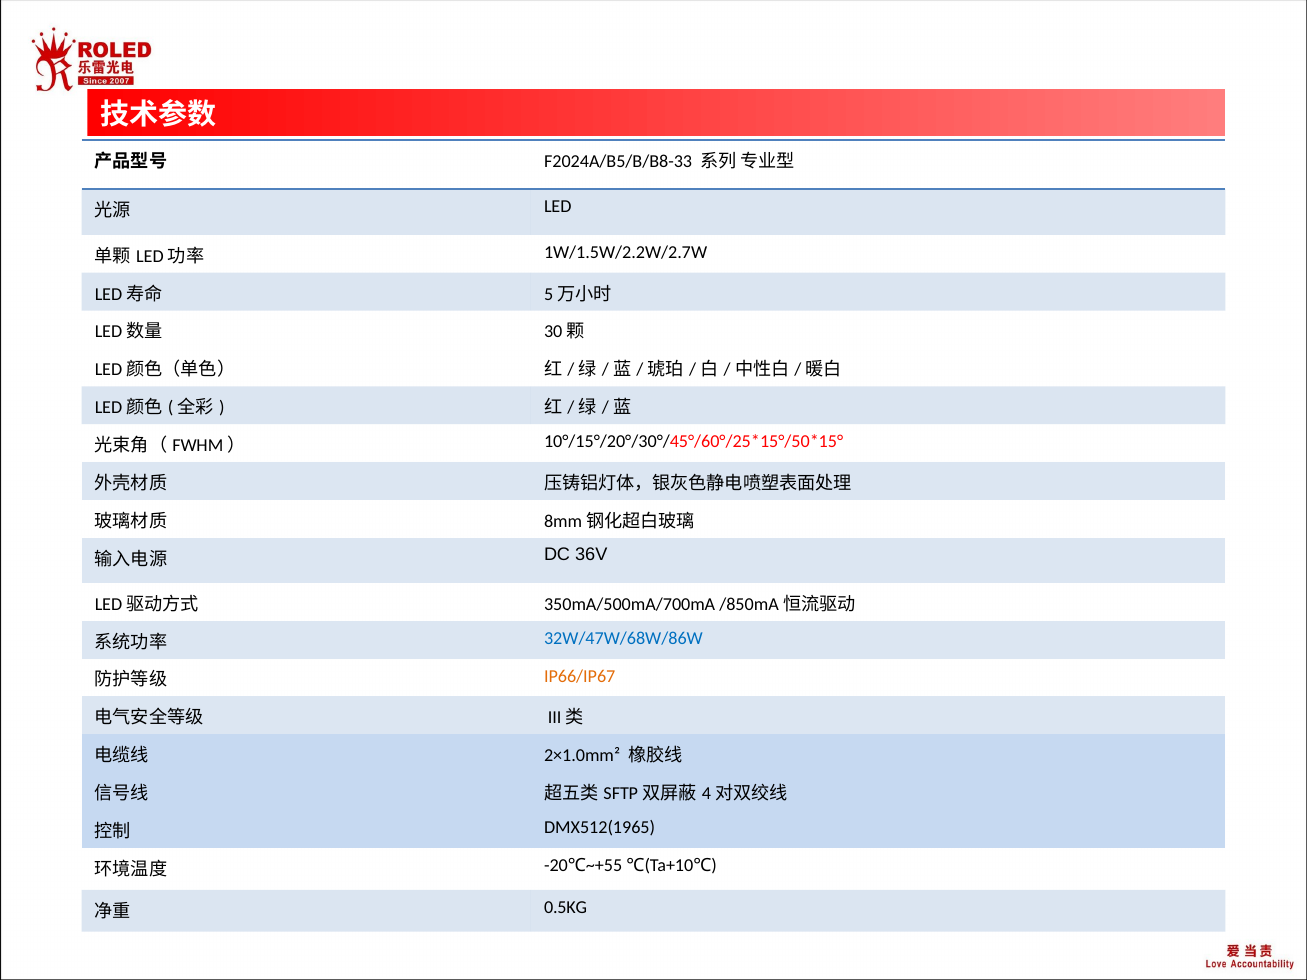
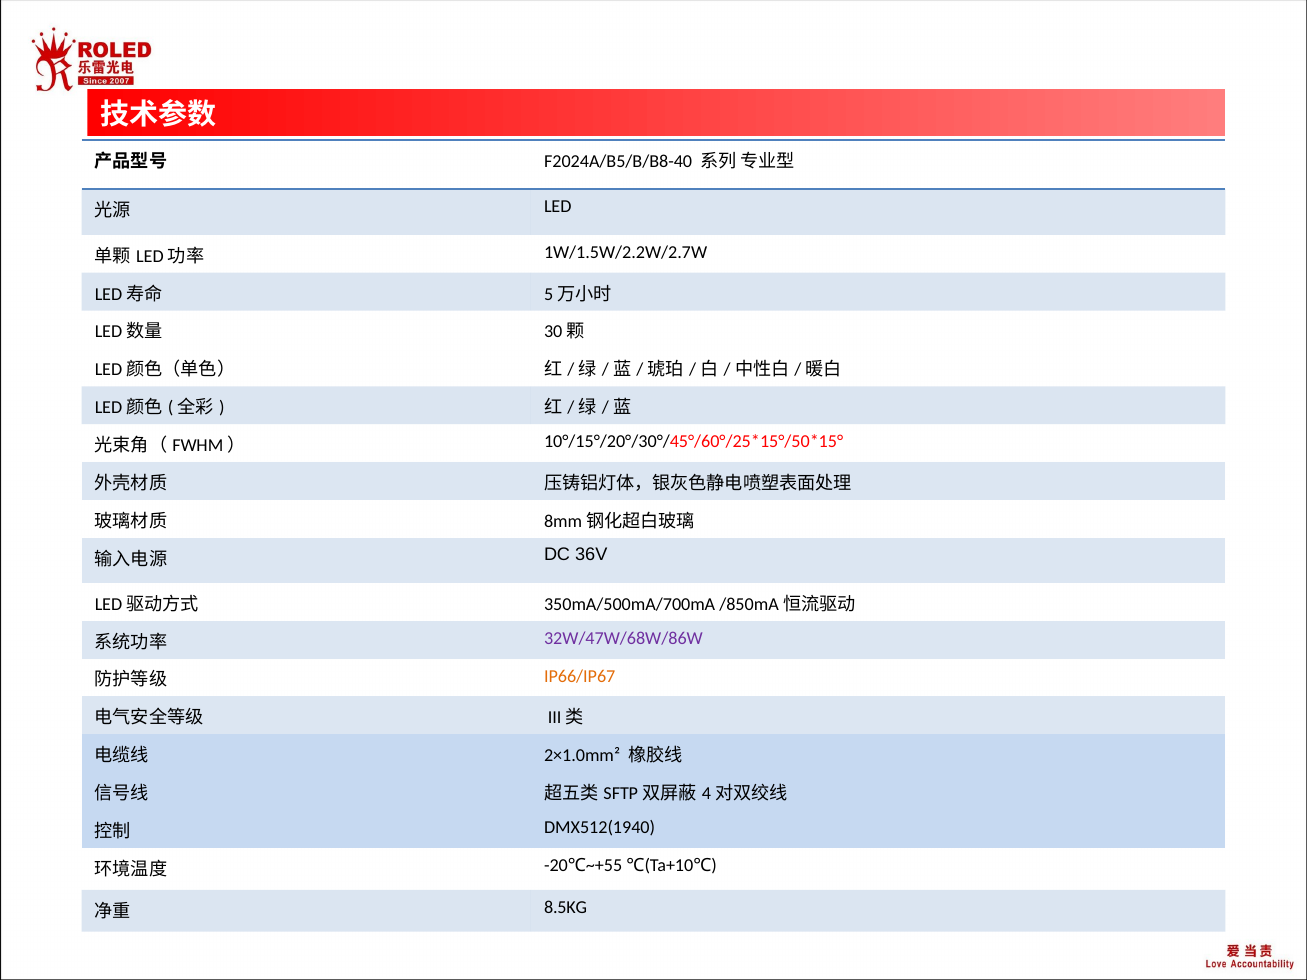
F2024A/B5/B/B8-33: F2024A/B5/B/B8-33 -> F2024A/B5/B/B8-40
32W/47W/68W/86W colour: blue -> purple
DMX512(1965: DMX512(1965 -> DMX512(1940
0.5KG: 0.5KG -> 8.5KG
